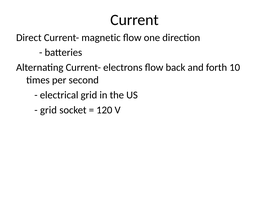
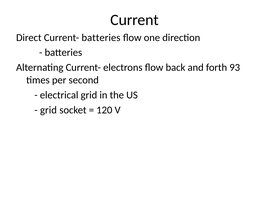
Current- magnetic: magnetic -> batteries
10: 10 -> 93
